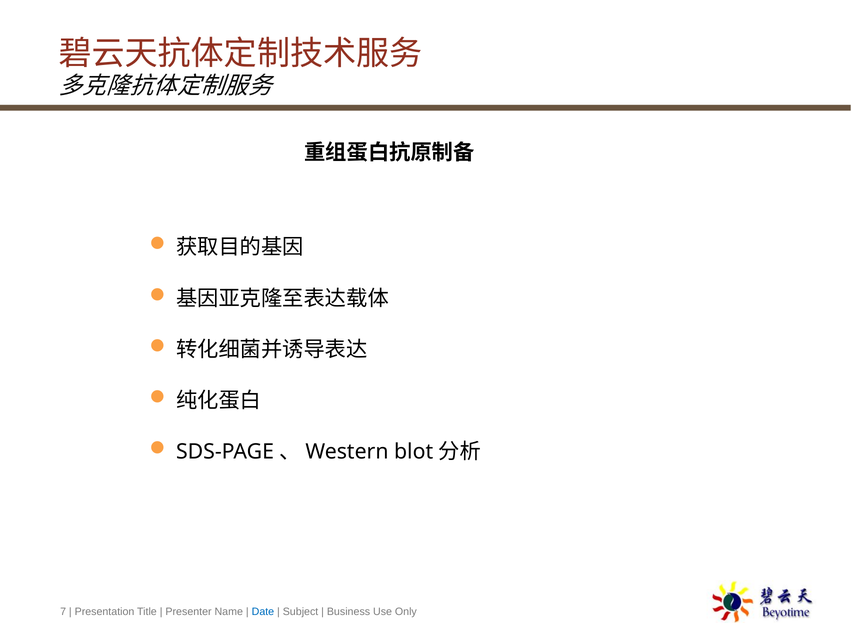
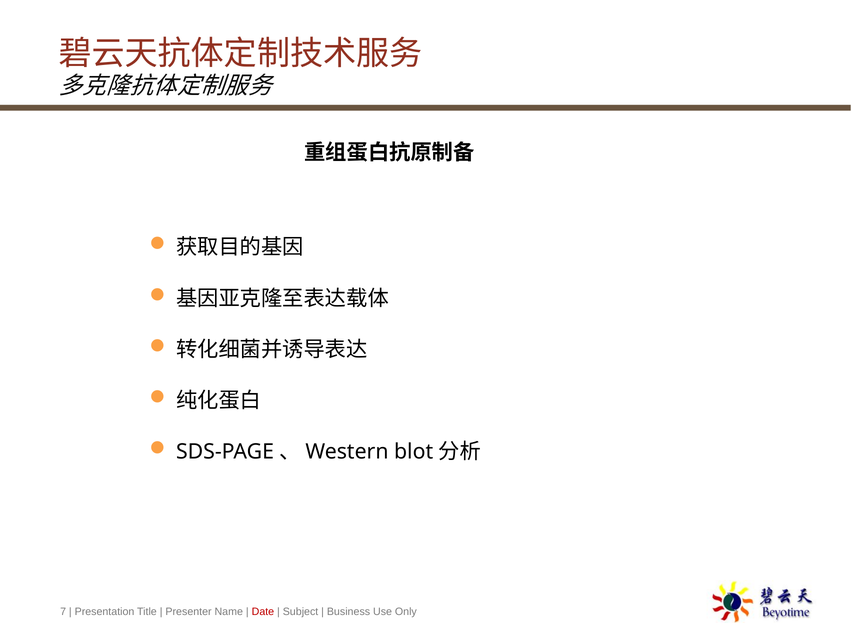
Date colour: blue -> red
